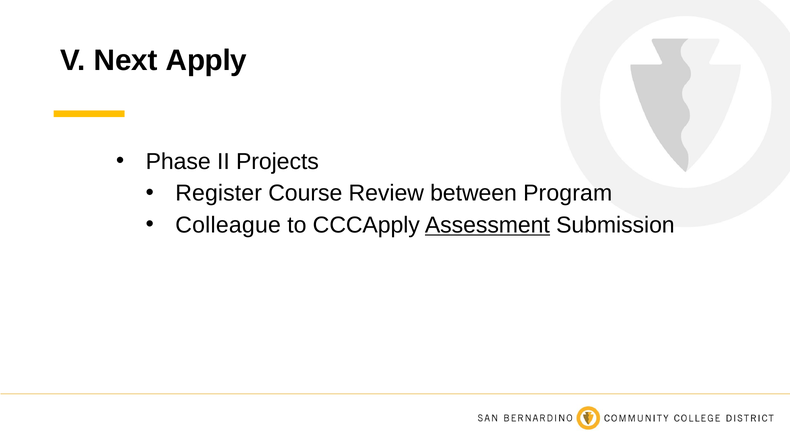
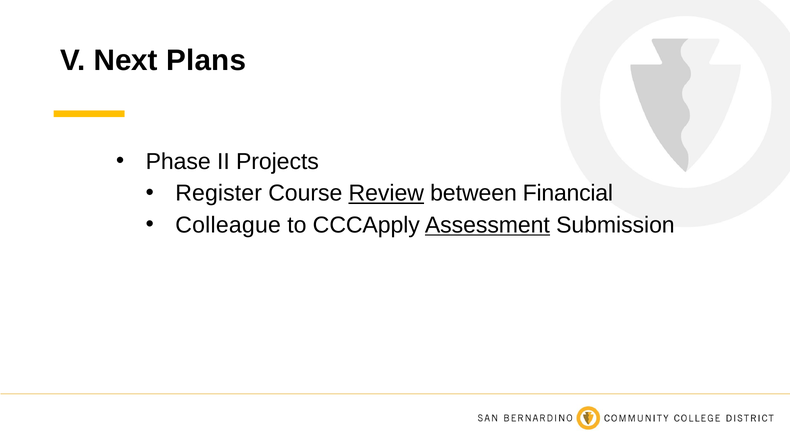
Apply: Apply -> Plans
Review underline: none -> present
Program: Program -> Financial
